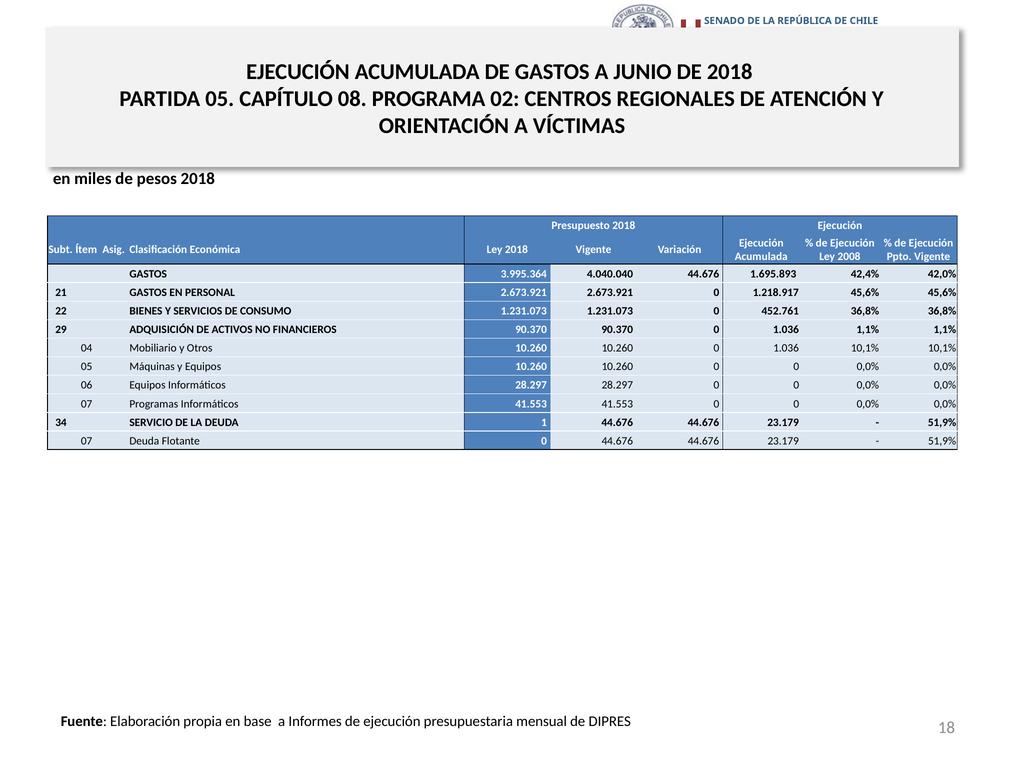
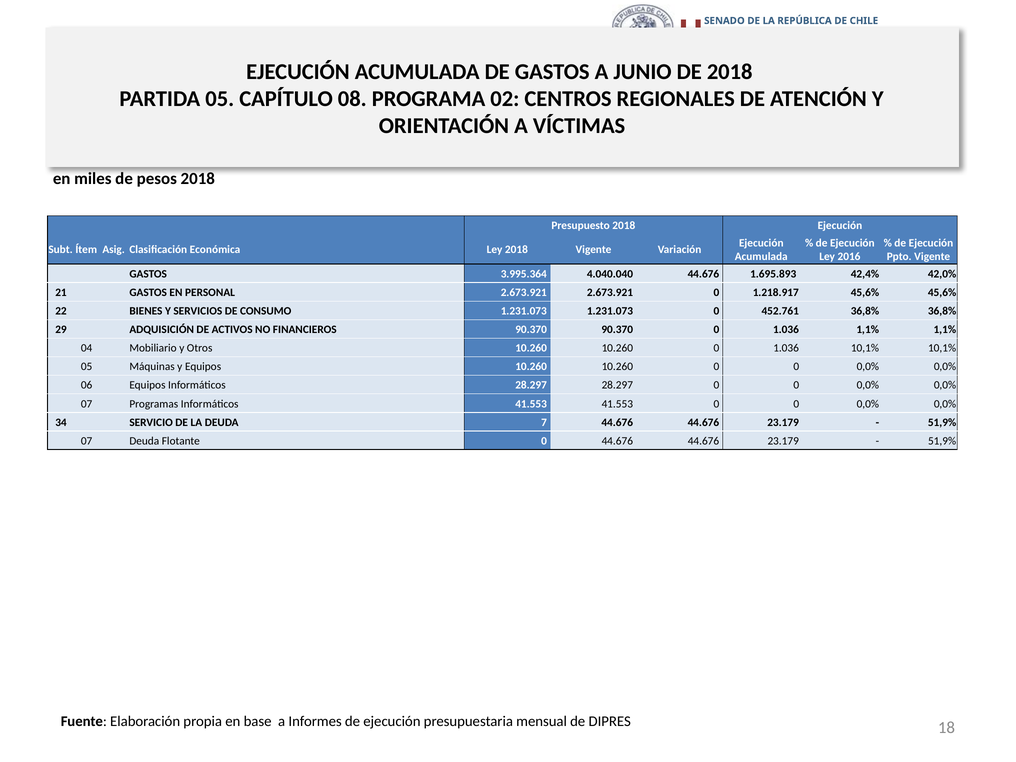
2008: 2008 -> 2016
1: 1 -> 7
